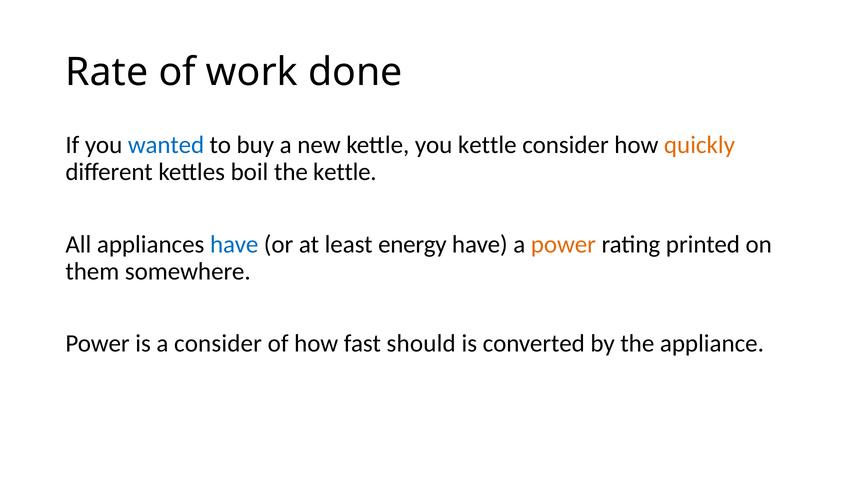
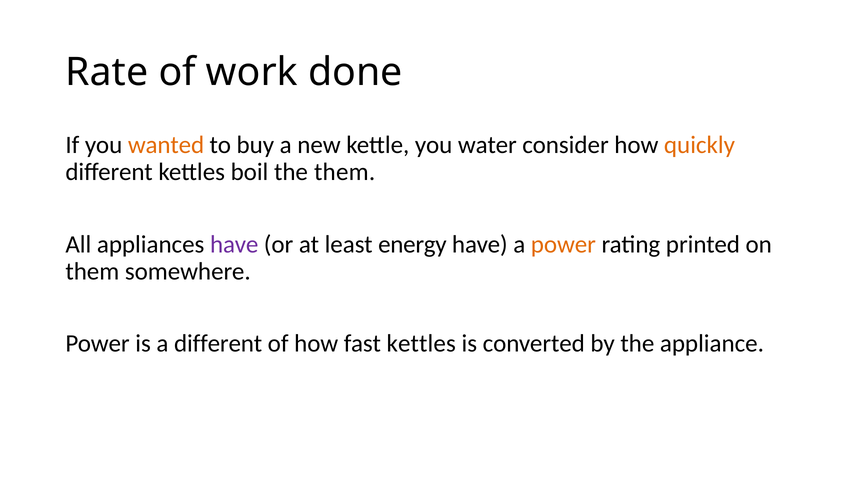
wanted colour: blue -> orange
you kettle: kettle -> water
the kettle: kettle -> them
have at (234, 244) colour: blue -> purple
a consider: consider -> different
fast should: should -> kettles
